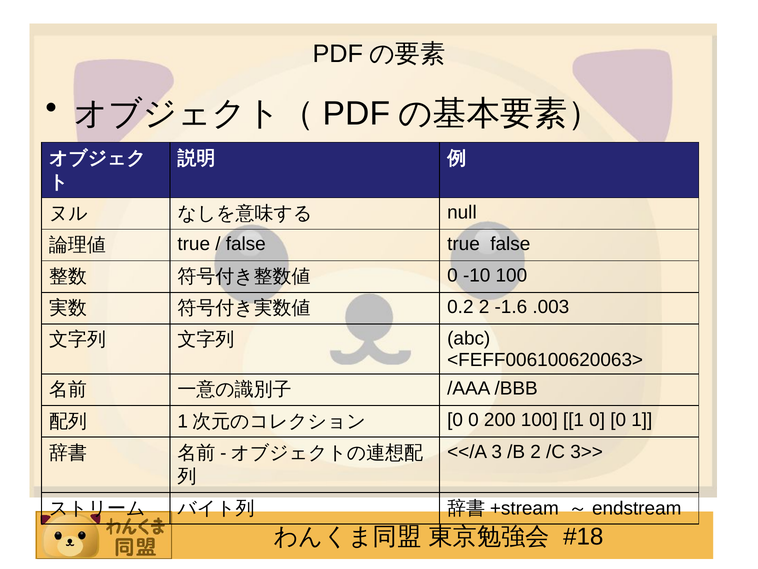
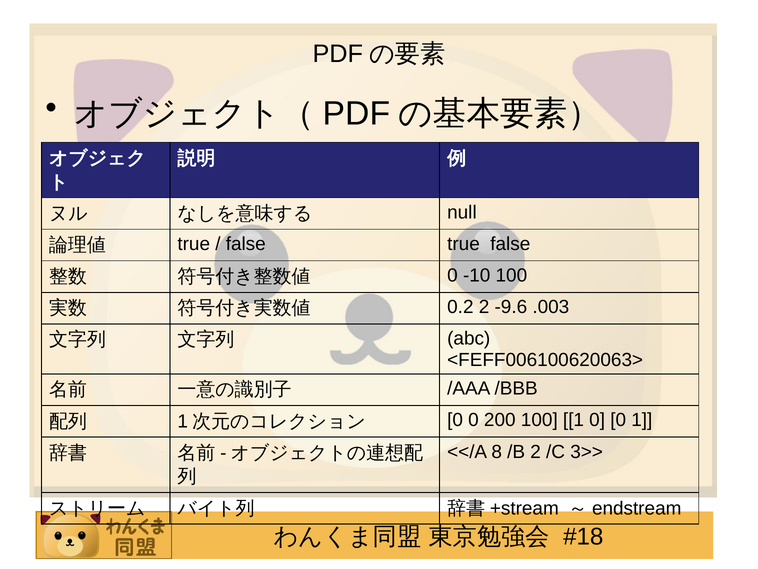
-1.6: -1.6 -> -9.6
3: 3 -> 8
